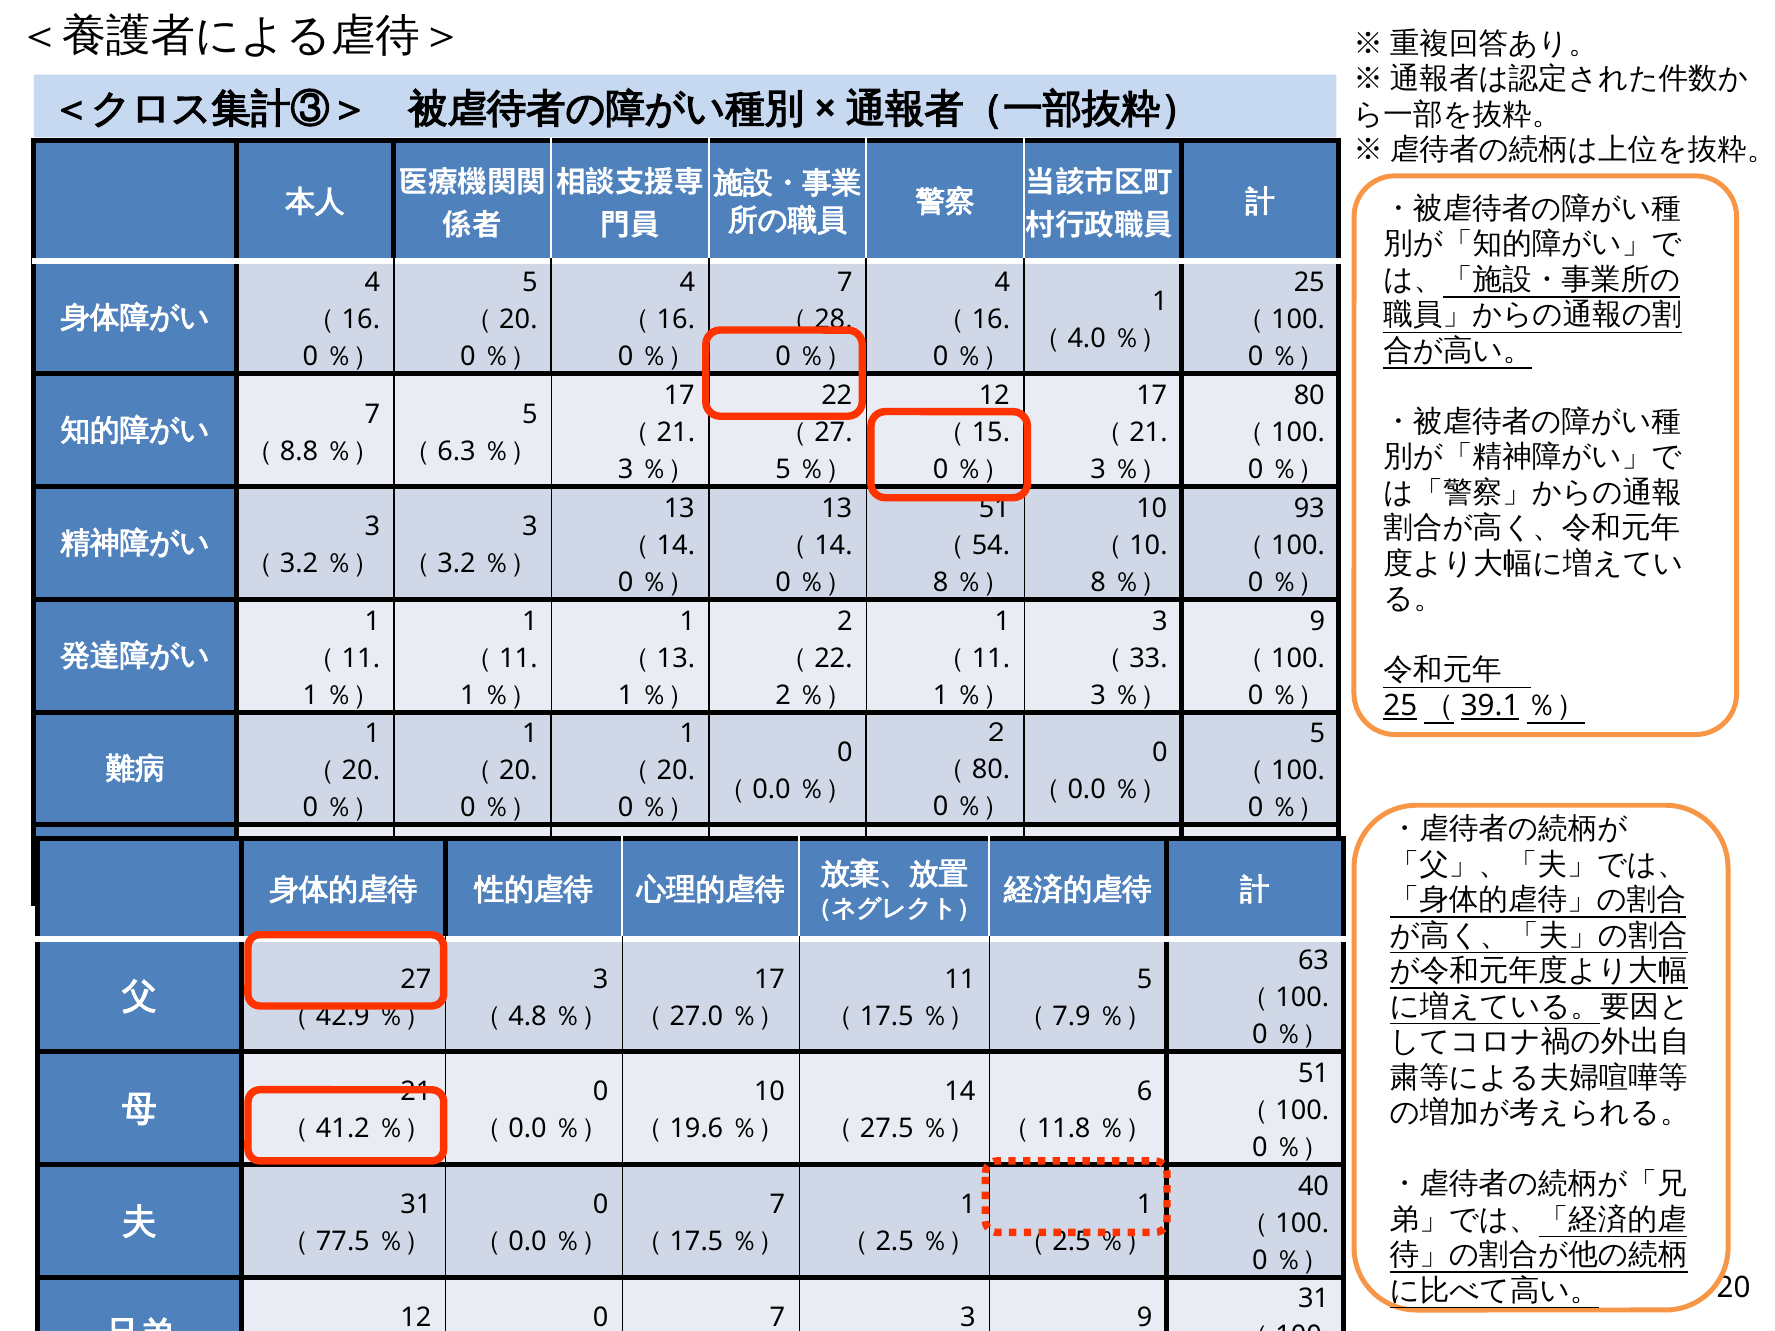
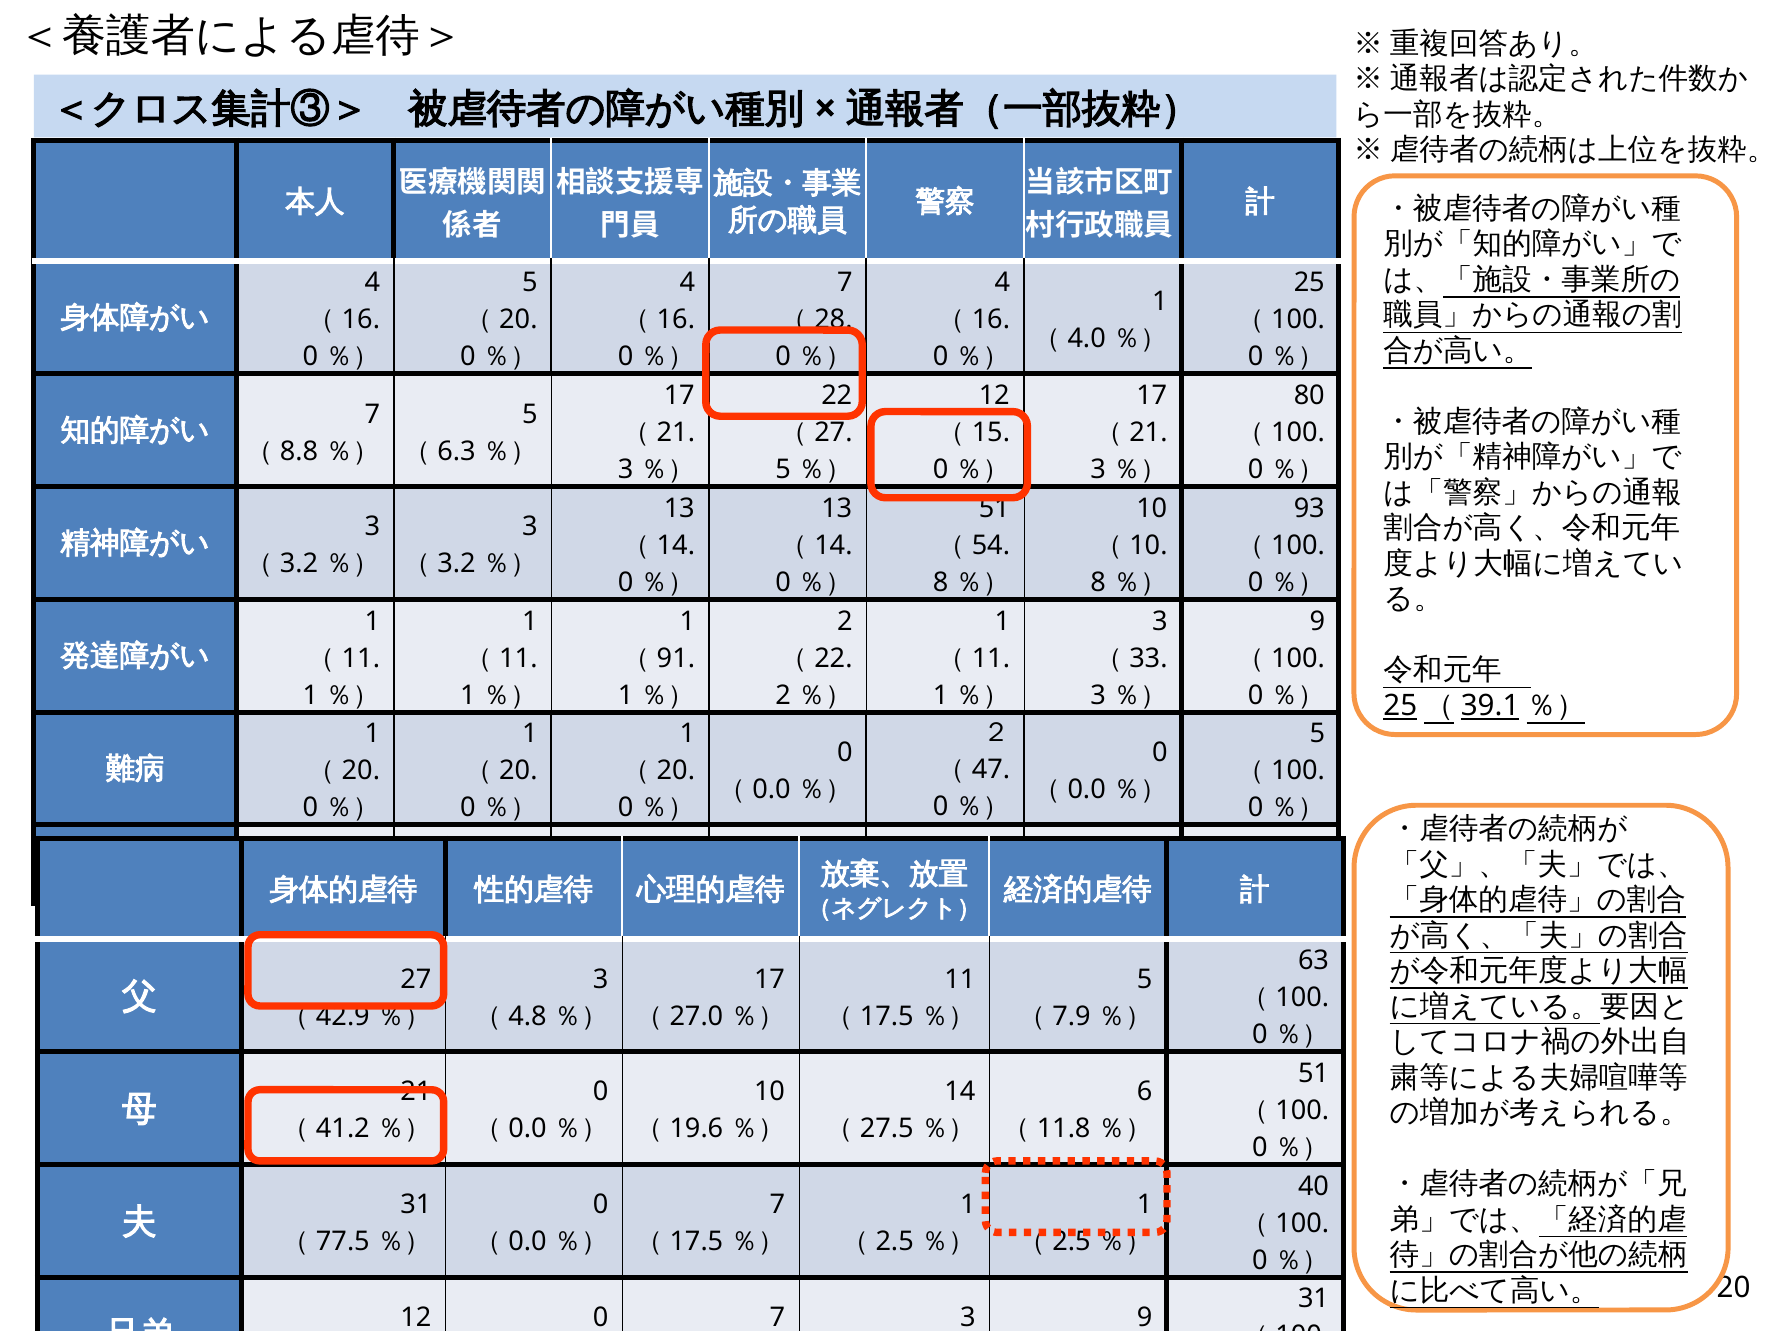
13 at (676, 658): 13 -> 91
80 at (991, 770): 80 -> 47
